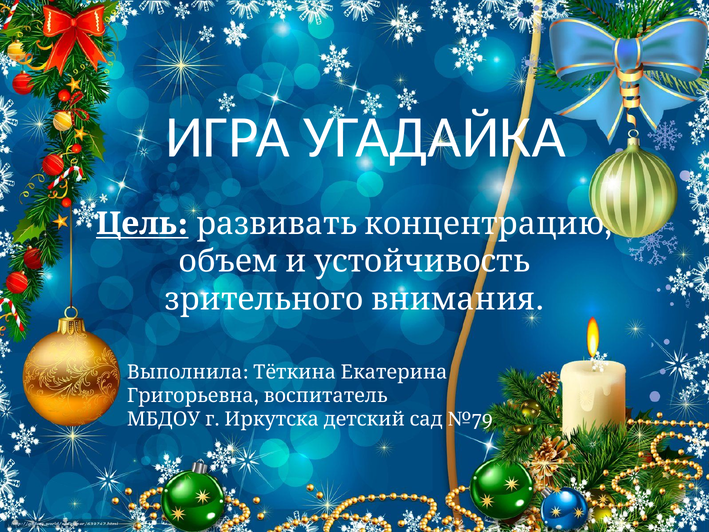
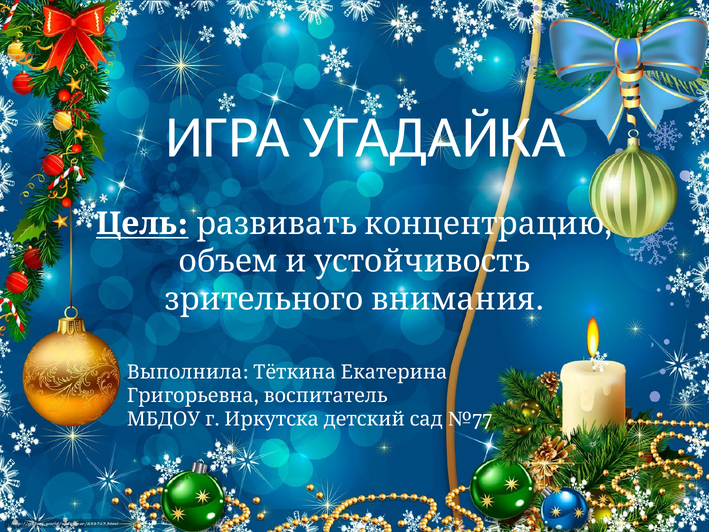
№79: №79 -> №77
